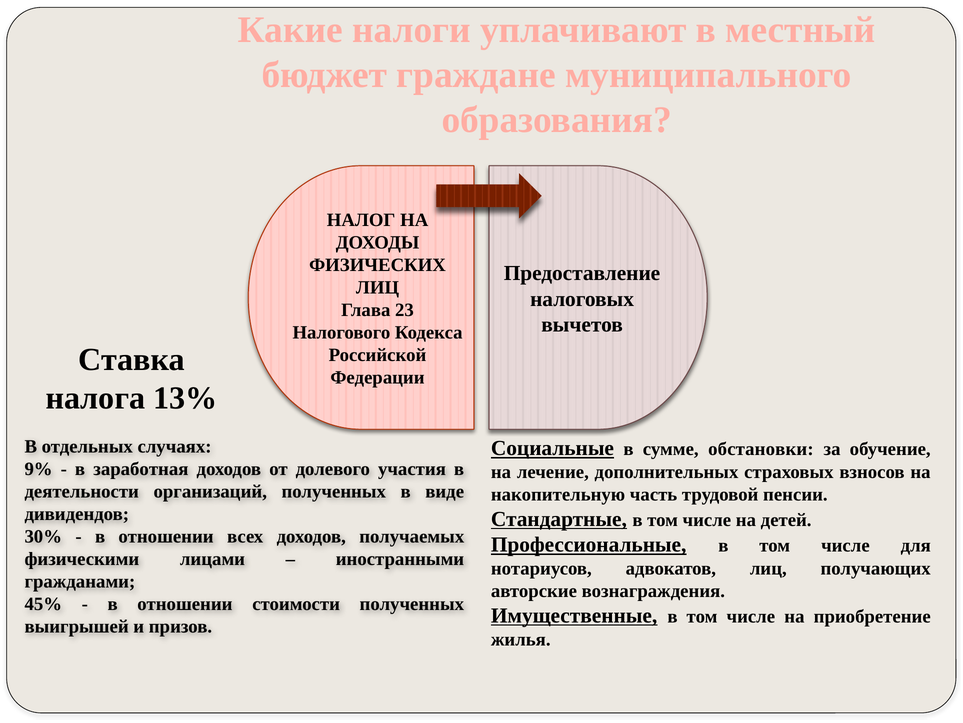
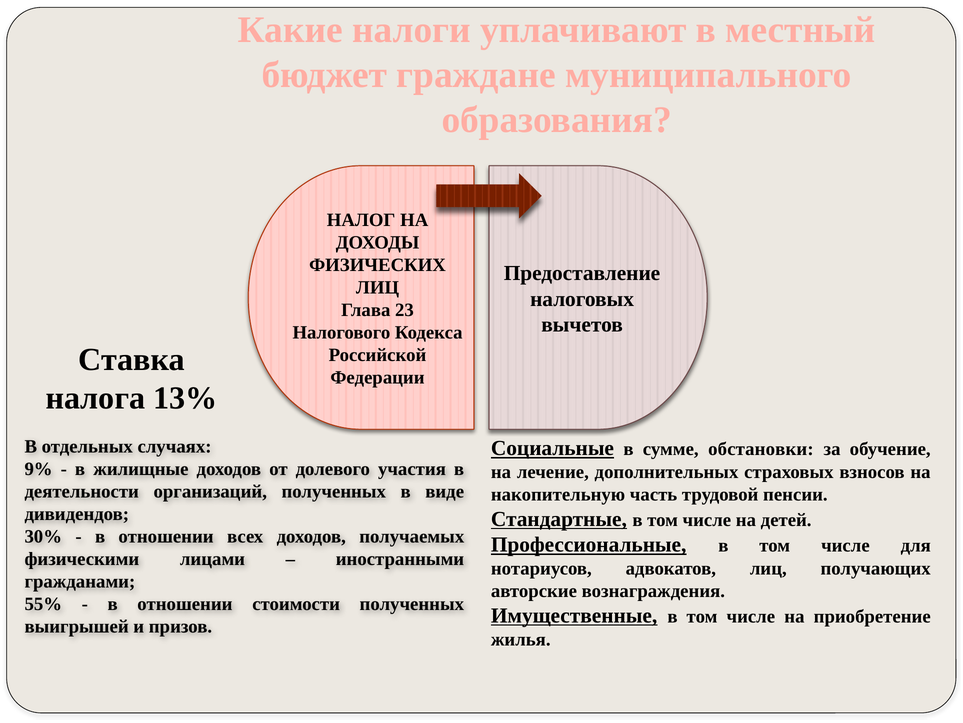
заработная: заработная -> жилищные
45%: 45% -> 55%
